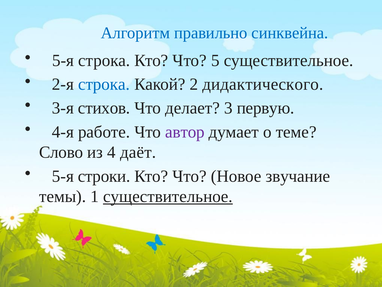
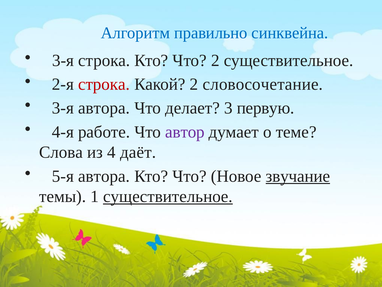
5-я at (63, 60): 5-я -> 3-я
Что 5: 5 -> 2
строка at (104, 84) colour: blue -> red
дидактического: дидактического -> словосочетание
3-я стихов: стихов -> автора
Слово: Слово -> Слова
5-я строки: строки -> автора
звучание underline: none -> present
